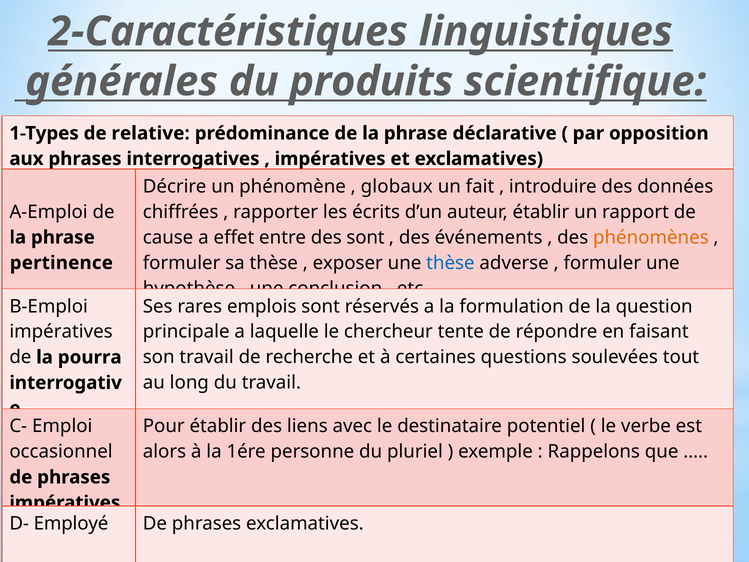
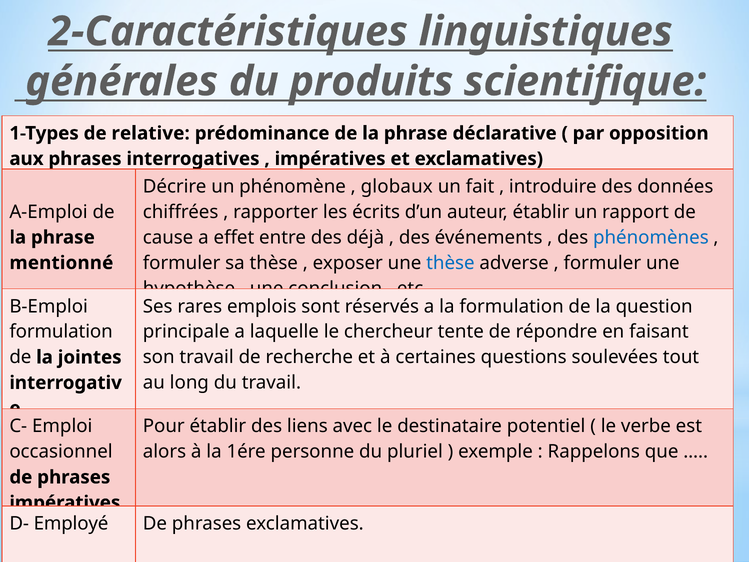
des sont: sont -> déjà
phénomènes colour: orange -> blue
pertinence: pertinence -> mentionné
impératives at (61, 332): impératives -> formulation
pourra: pourra -> jointes
